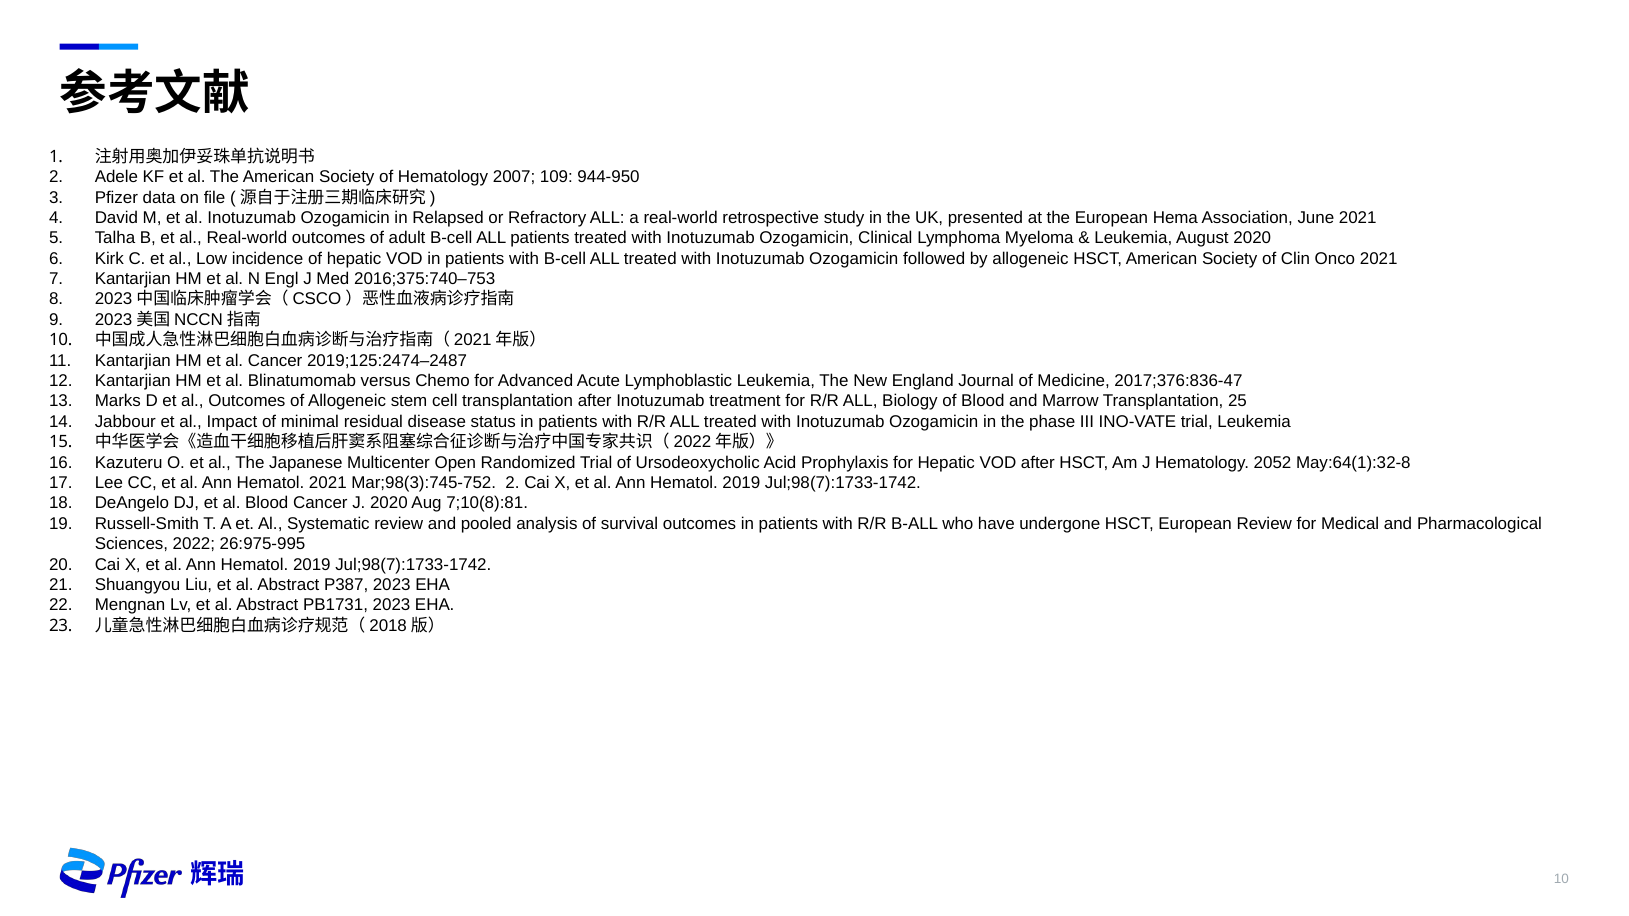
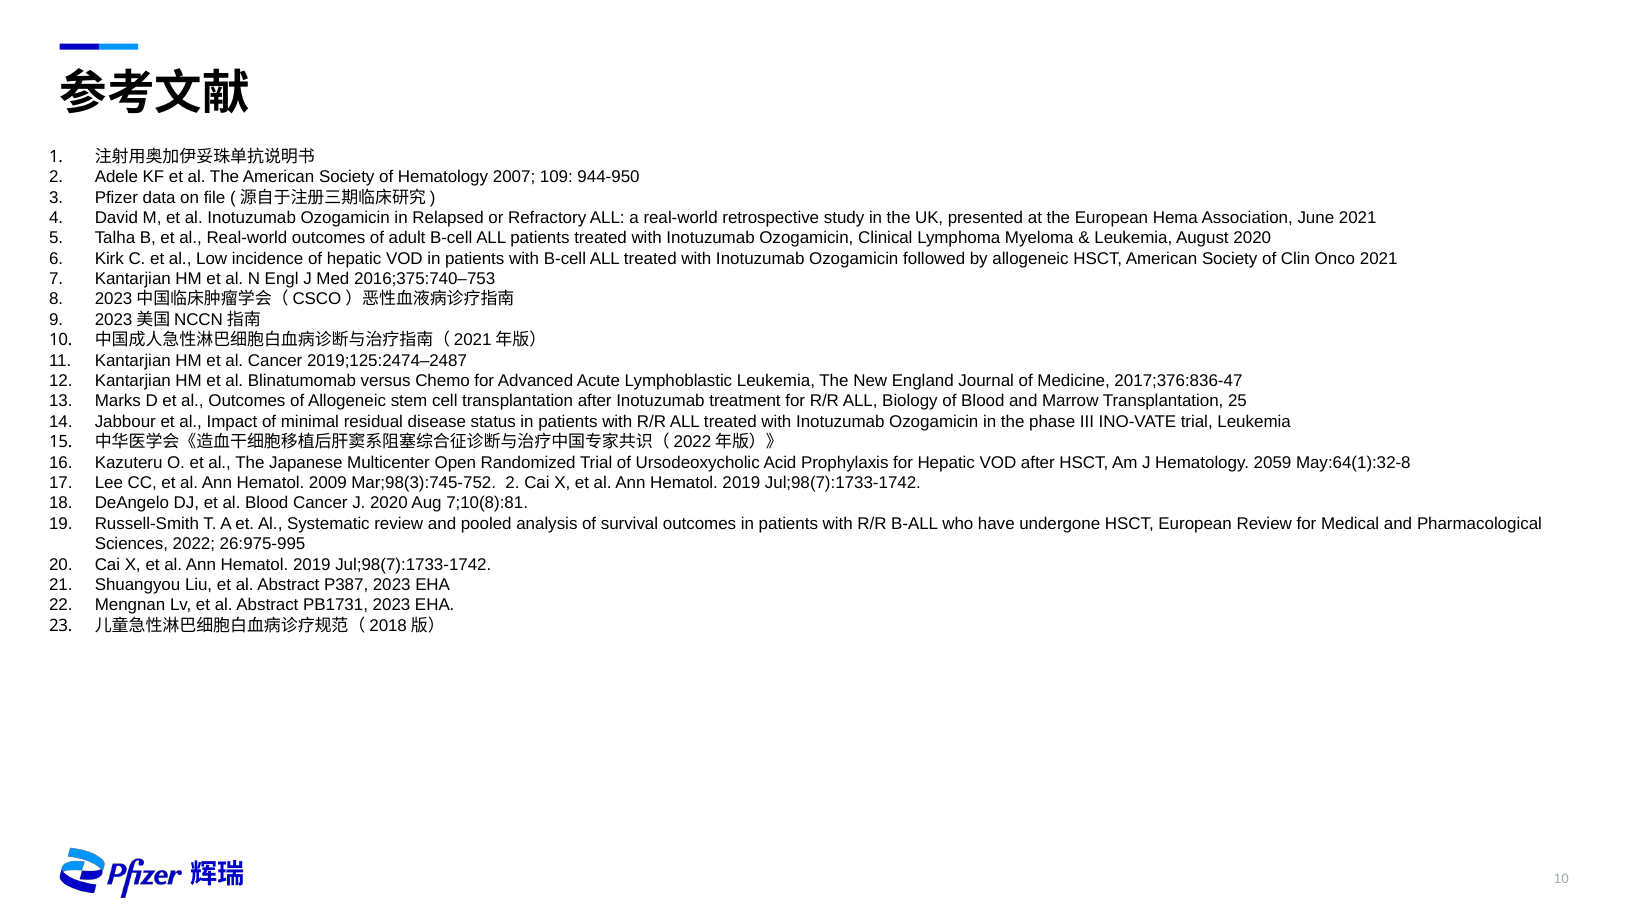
2052: 2052 -> 2059
Hematol 2021: 2021 -> 2009
